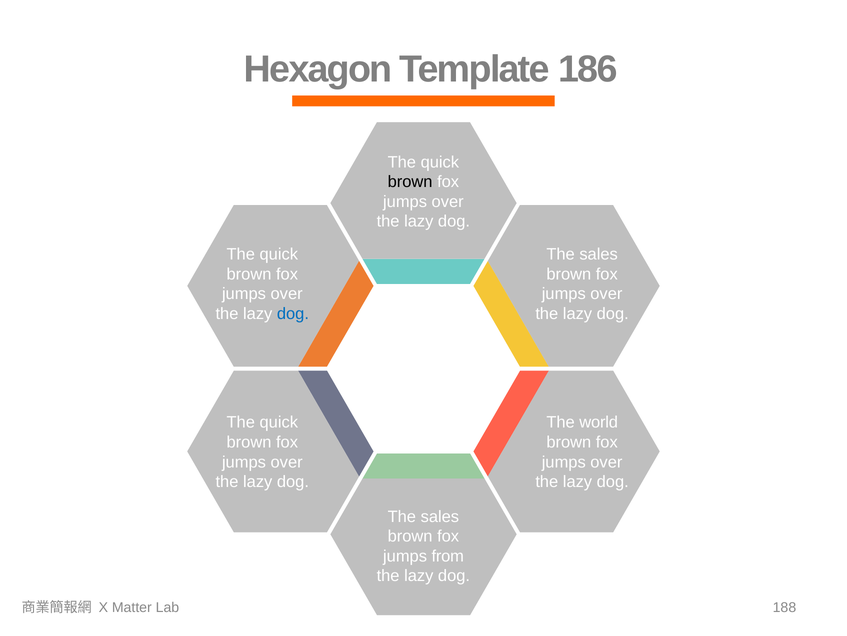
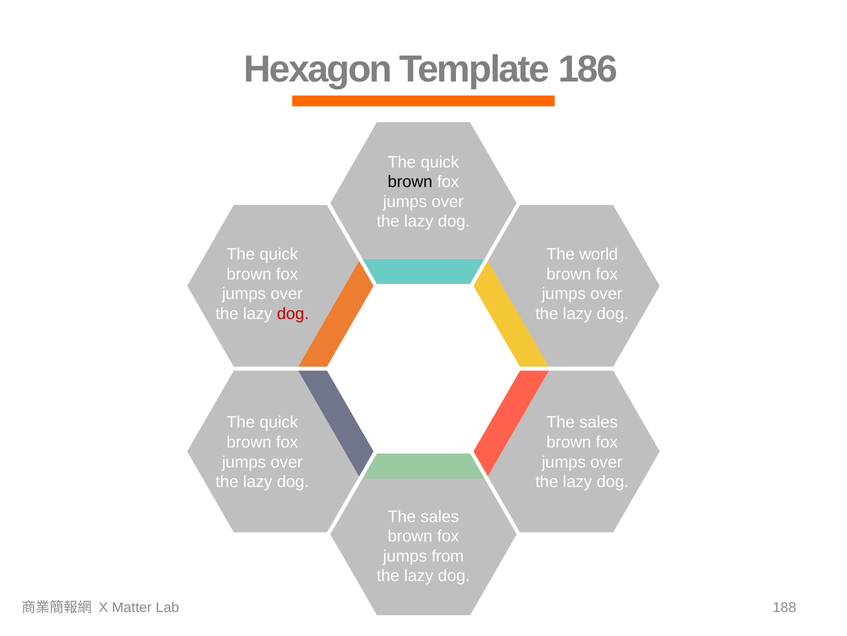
sales at (599, 254): sales -> world
dog at (293, 313) colour: blue -> red
world at (599, 422): world -> sales
